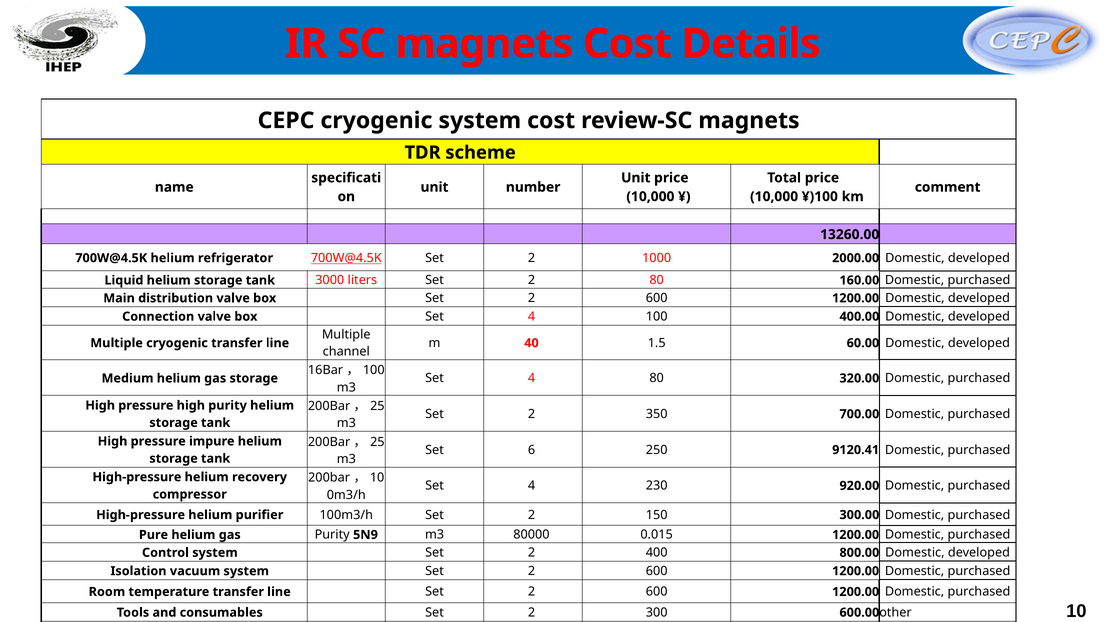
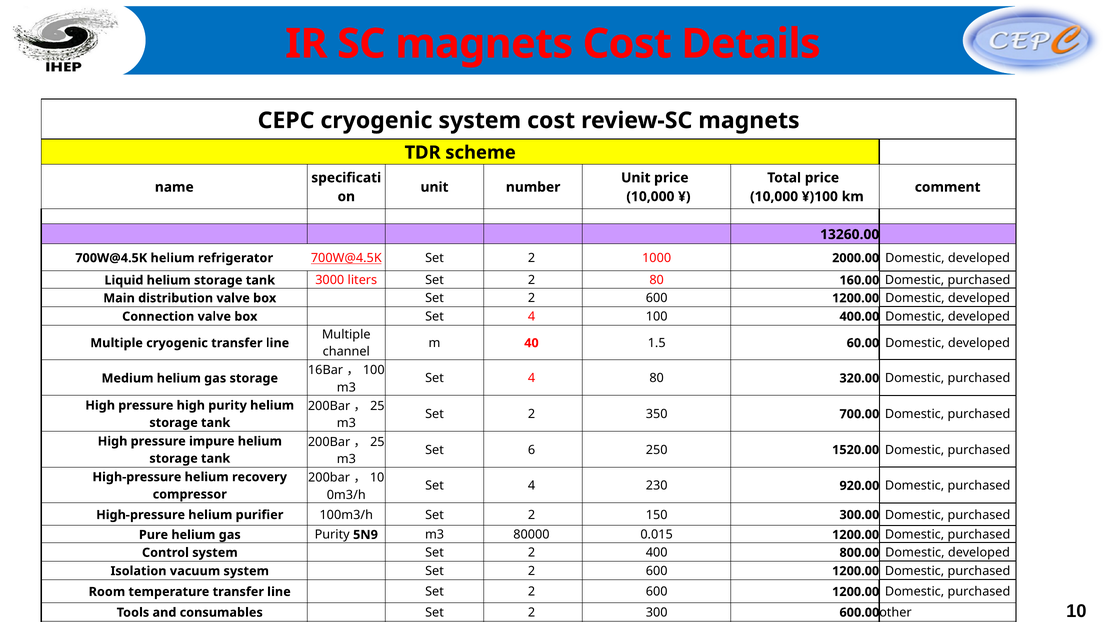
9120.41: 9120.41 -> 1520.00
